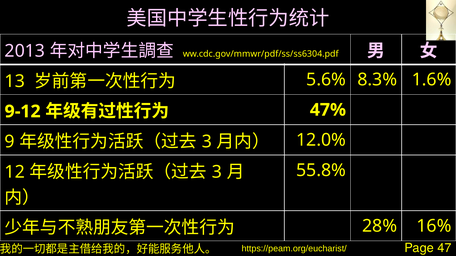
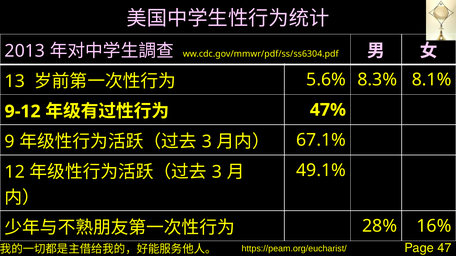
1.6%: 1.6% -> 8.1%
12.0%: 12.0% -> 67.1%
55.8%: 55.8% -> 49.1%
